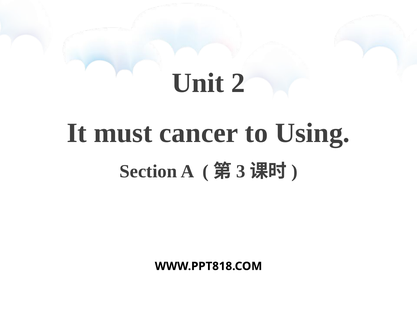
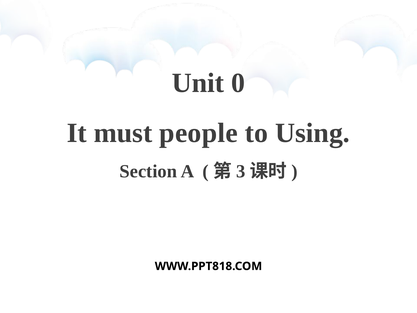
2: 2 -> 0
cancer: cancer -> people
